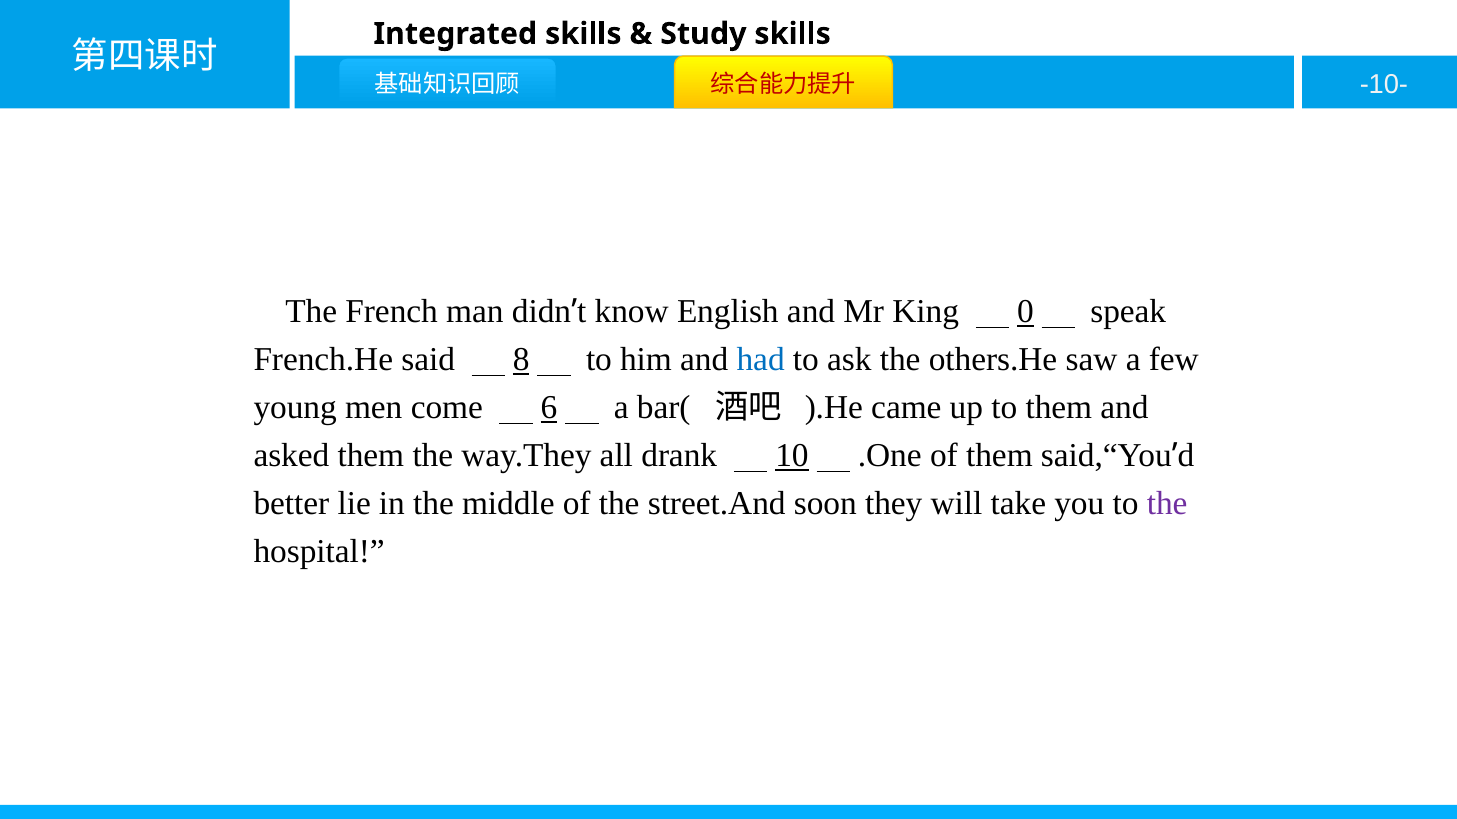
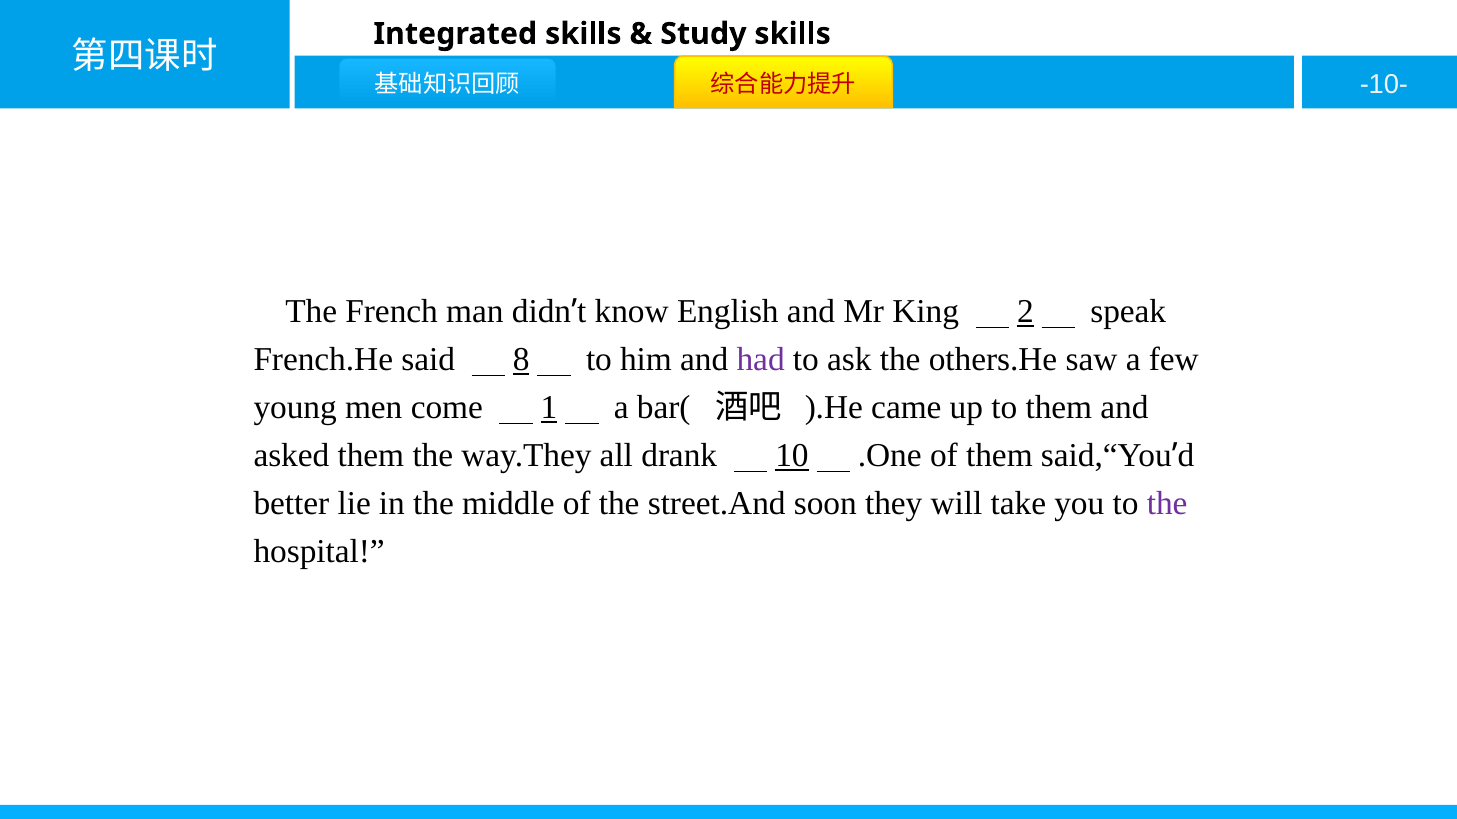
0: 0 -> 2
had colour: blue -> purple
6: 6 -> 1
